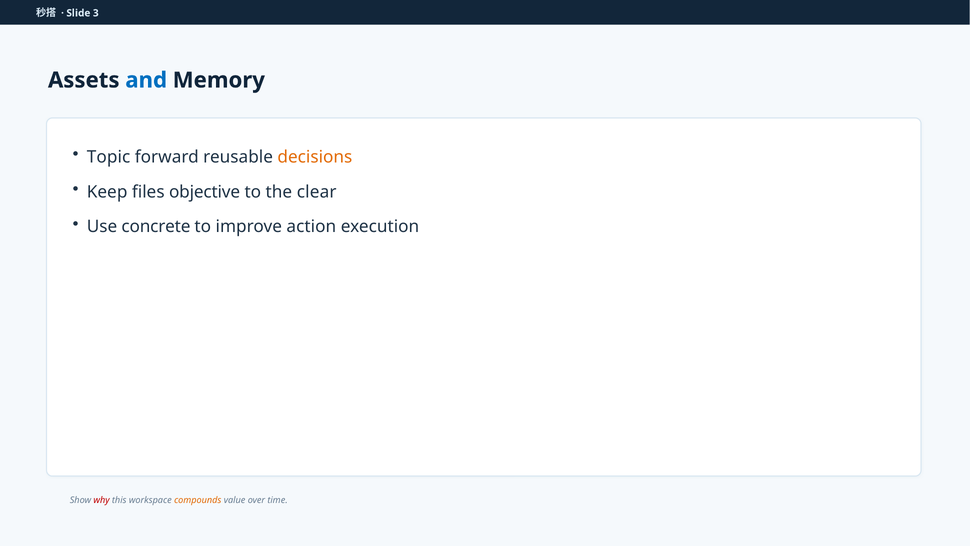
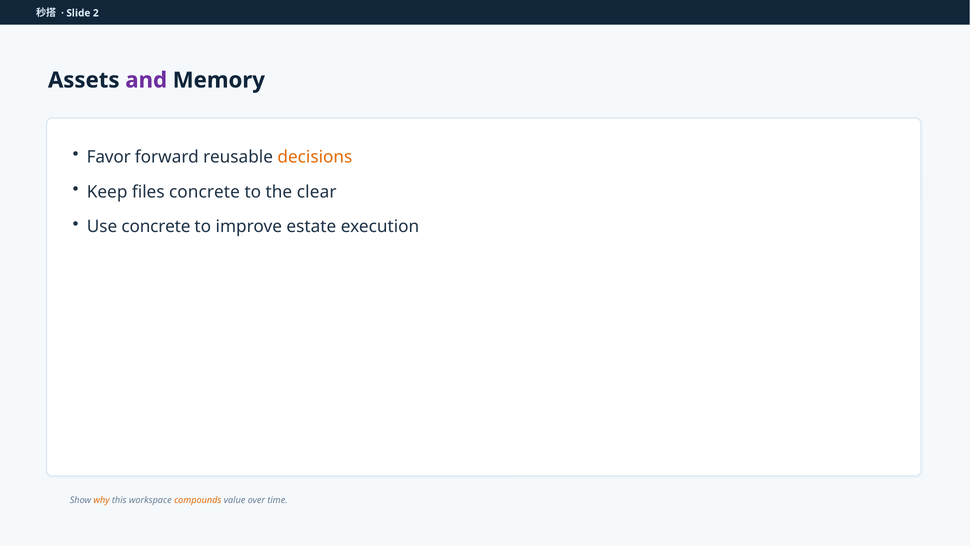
3: 3 -> 2
and colour: blue -> purple
Topic: Topic -> Favor
files objective: objective -> concrete
action: action -> estate
why colour: red -> orange
